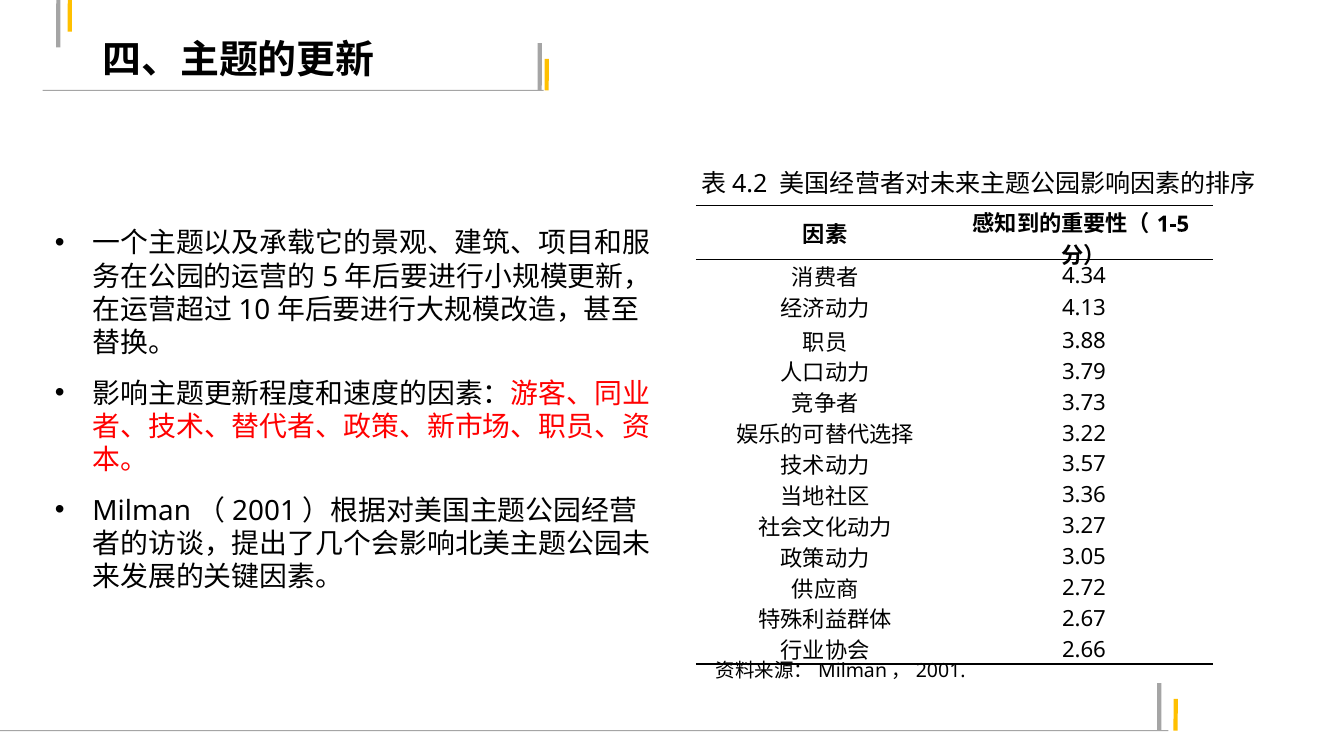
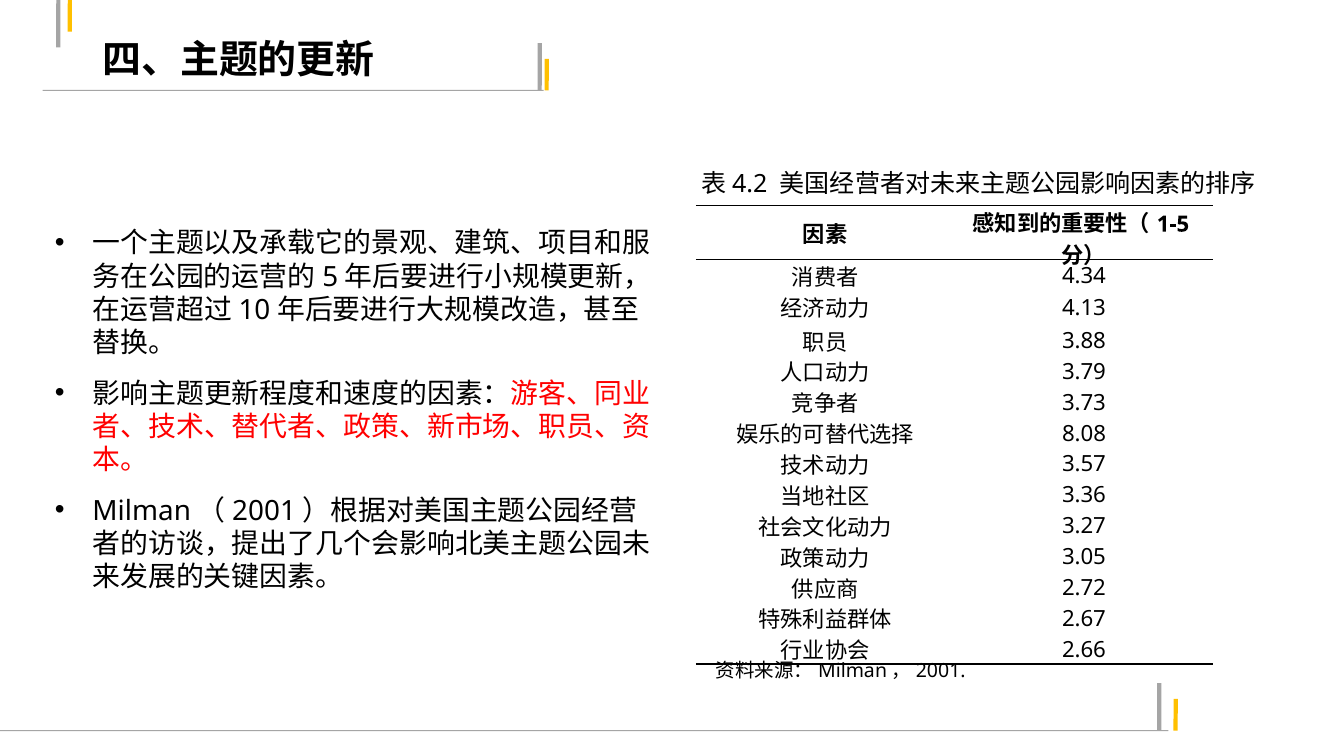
3.22: 3.22 -> 8.08
